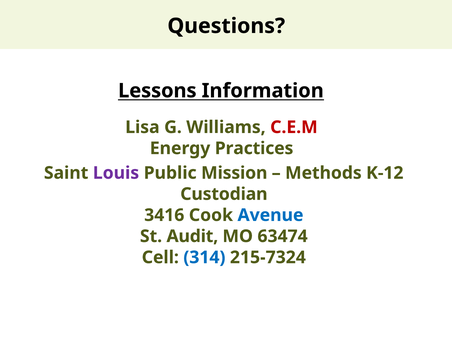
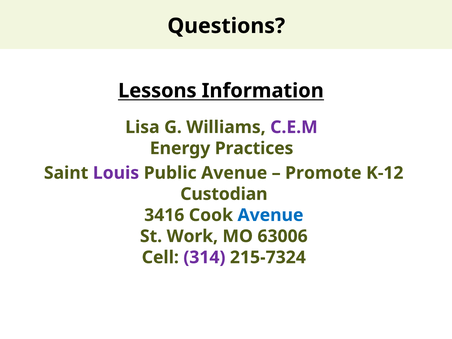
C.E.M colour: red -> purple
Public Mission: Mission -> Avenue
Methods: Methods -> Promote
Audit: Audit -> Work
63474: 63474 -> 63006
314 colour: blue -> purple
